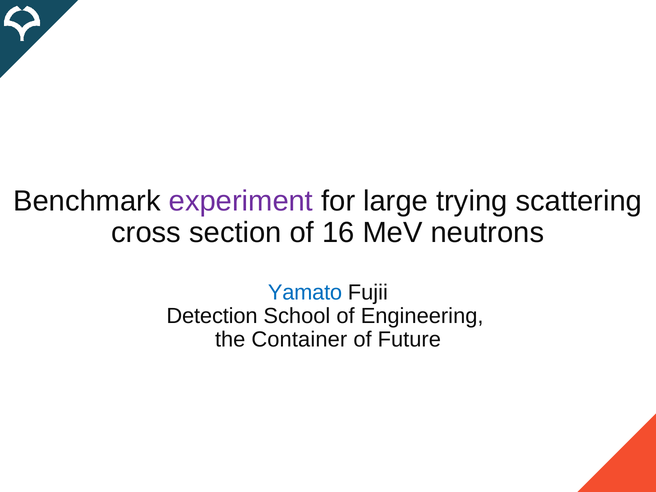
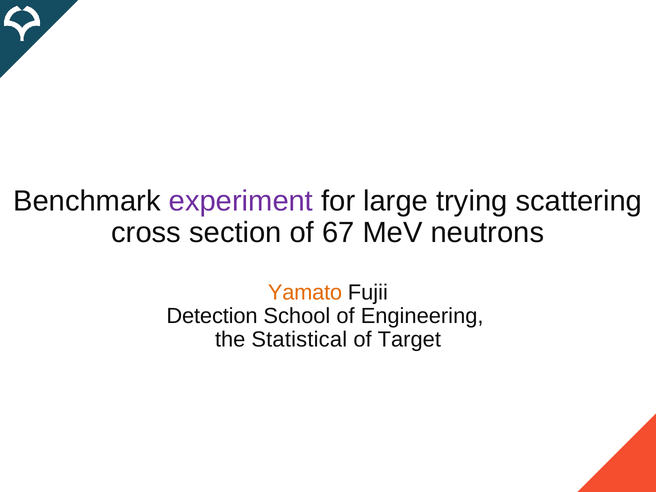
16: 16 -> 67
Yamato colour: blue -> orange
Container: Container -> Statistical
Future: Future -> Target
